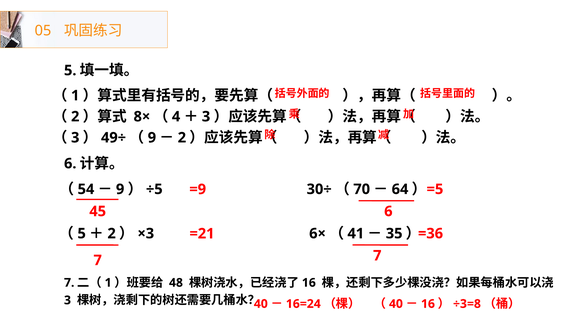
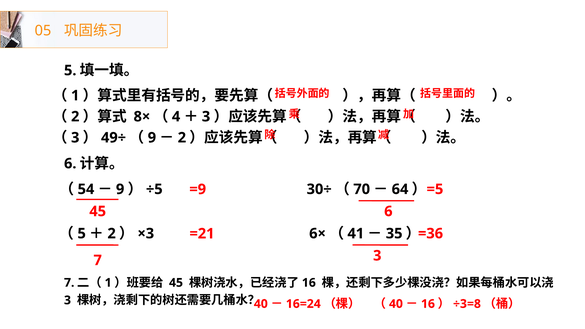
7 7: 7 -> 3
48 at (176, 283): 48 -> 45
